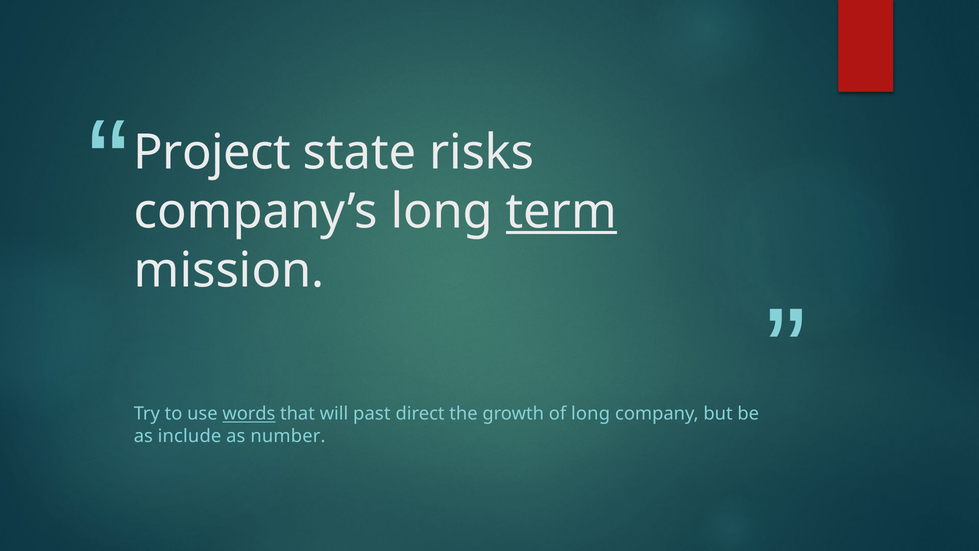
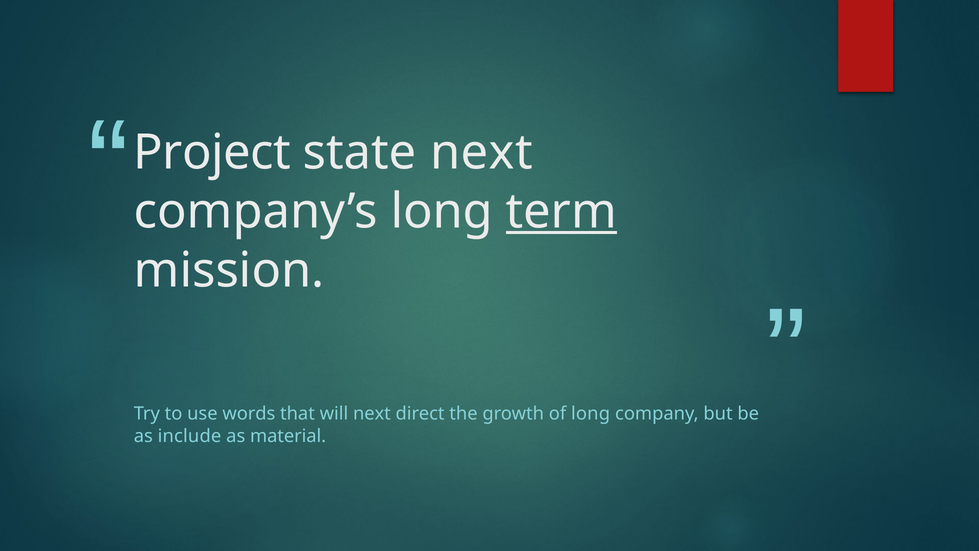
state risks: risks -> next
words underline: present -> none
will past: past -> next
number: number -> material
